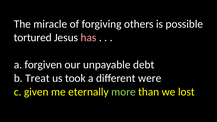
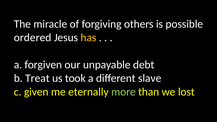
tortured: tortured -> ordered
has colour: pink -> yellow
were: were -> slave
